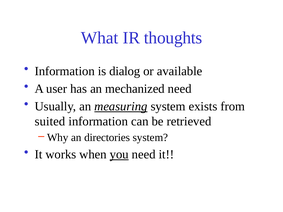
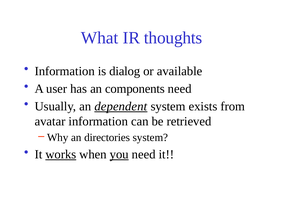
mechanized: mechanized -> components
measuring: measuring -> dependent
suited: suited -> avatar
works underline: none -> present
